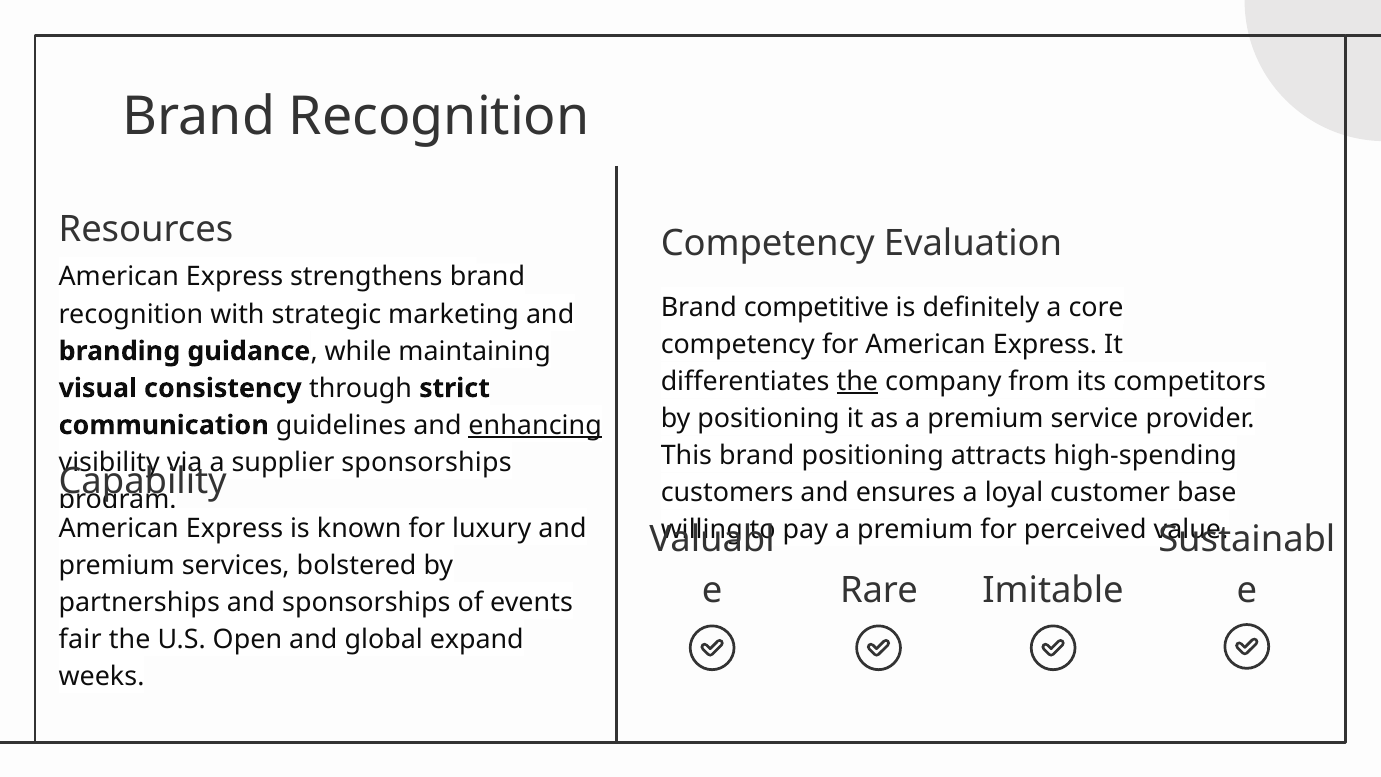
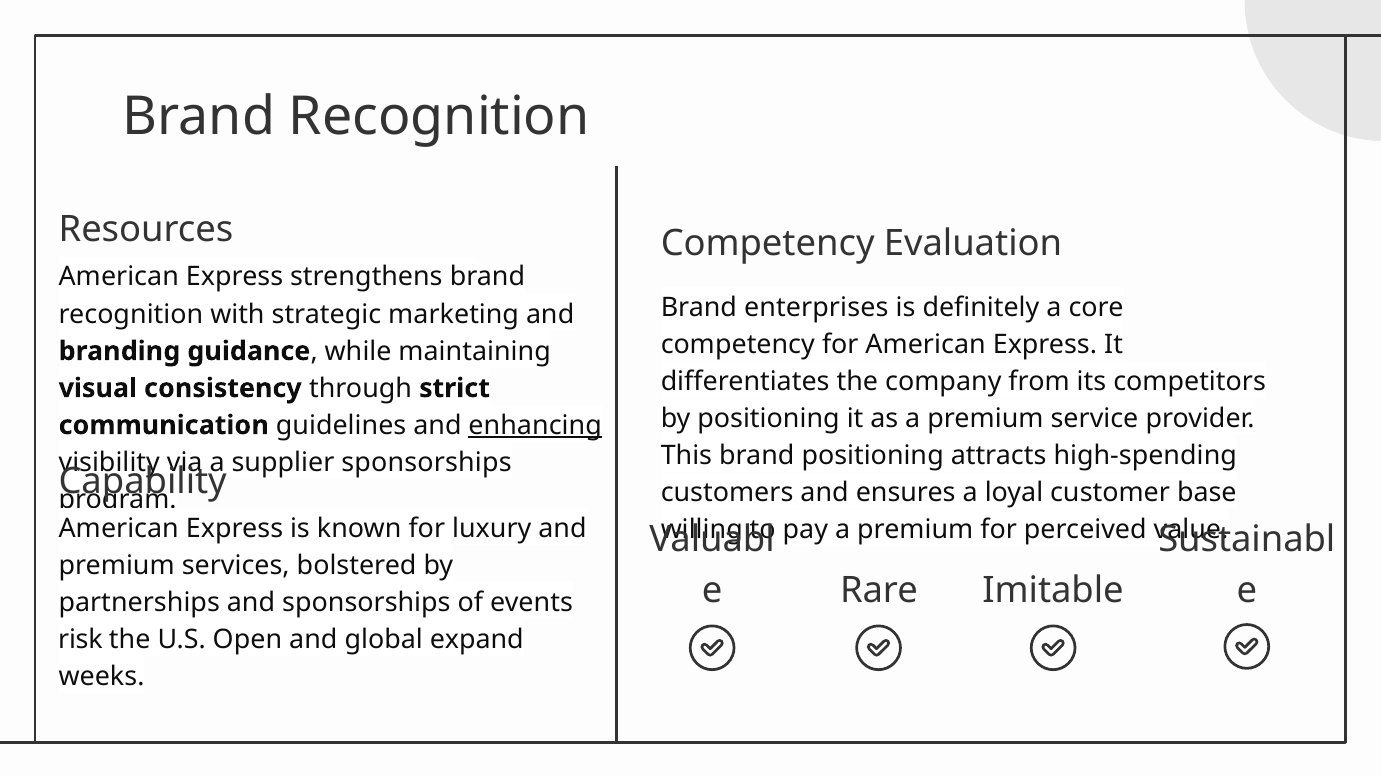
competitive: competitive -> enterprises
the at (857, 381) underline: present -> none
fair: fair -> risk
